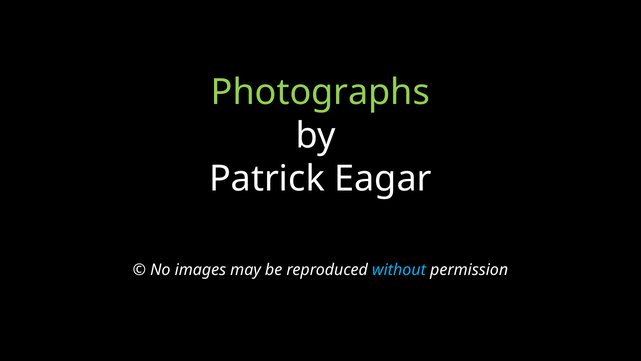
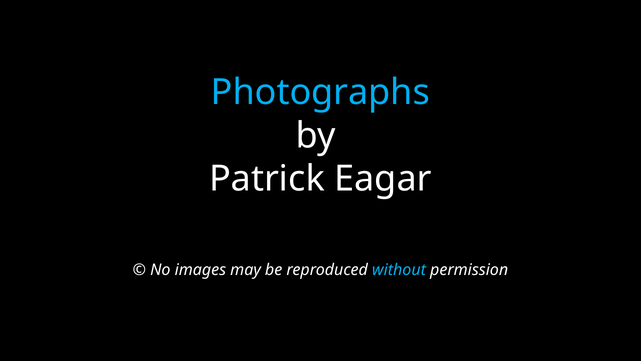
Photographs colour: light green -> light blue
